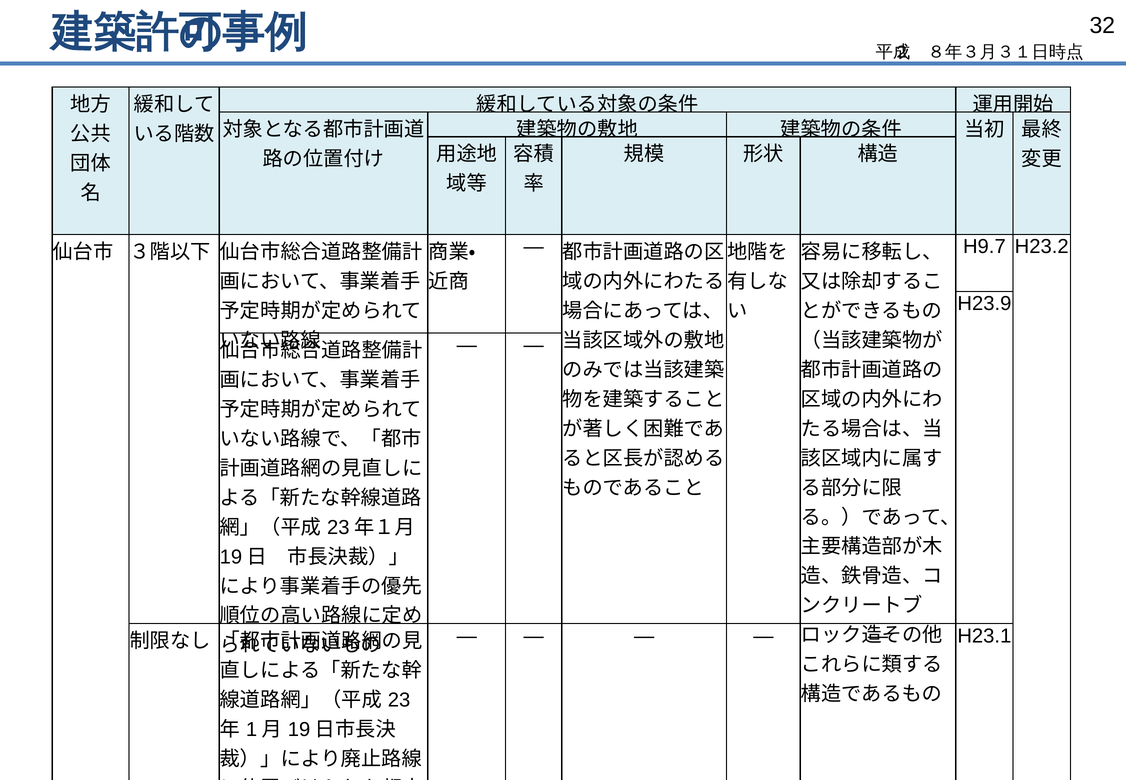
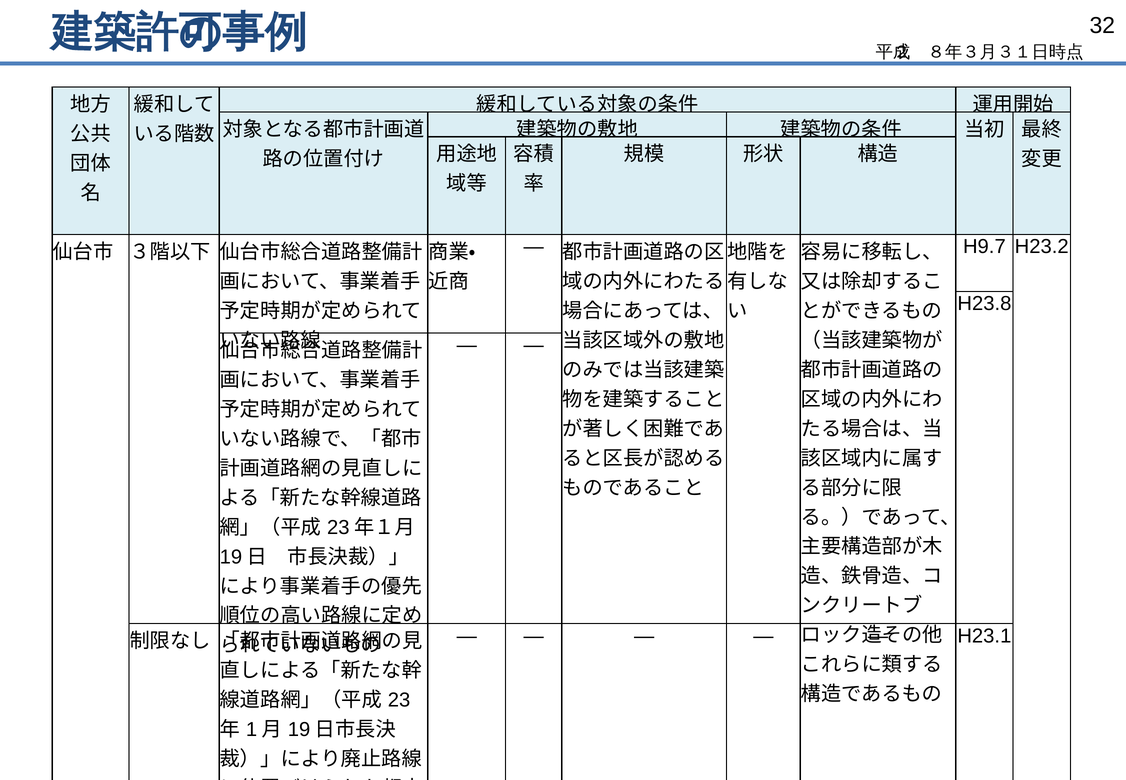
H23.9: H23.9 -> H23.8
